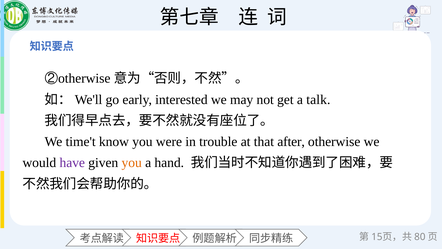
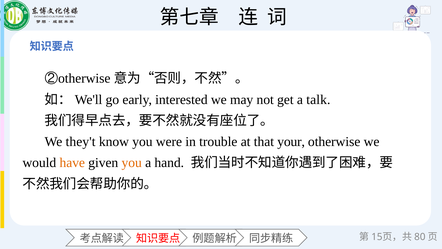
time't: time't -> they't
after: after -> your
have colour: purple -> orange
